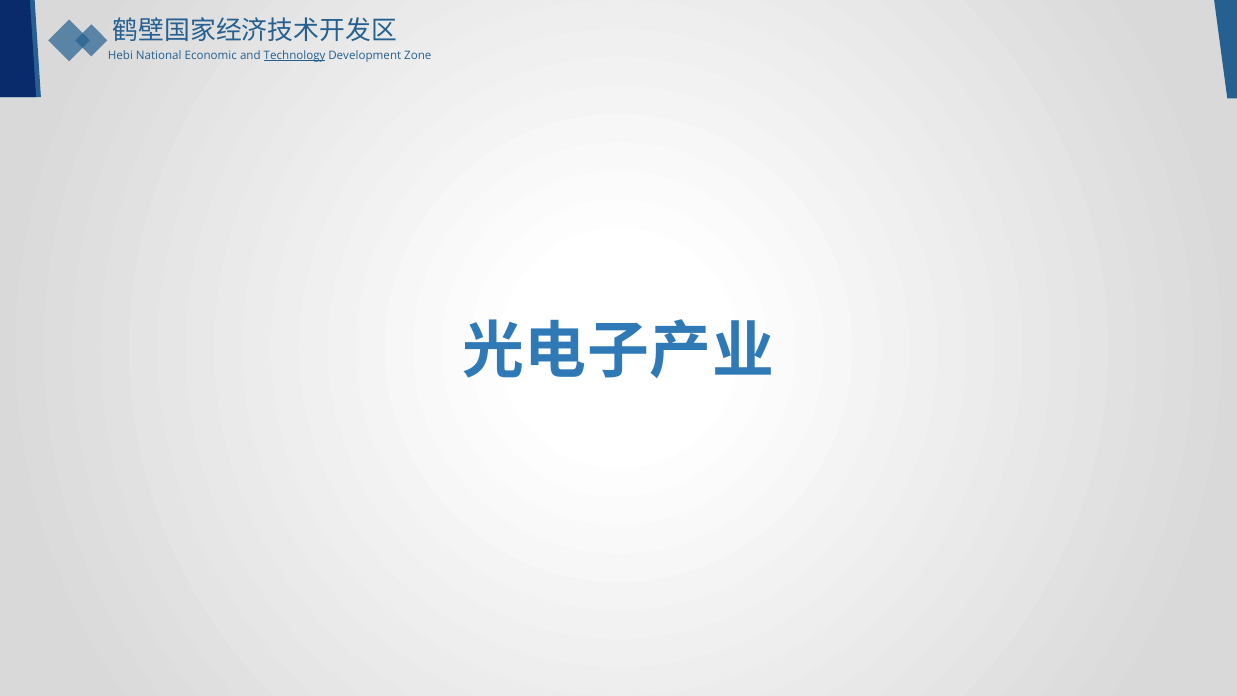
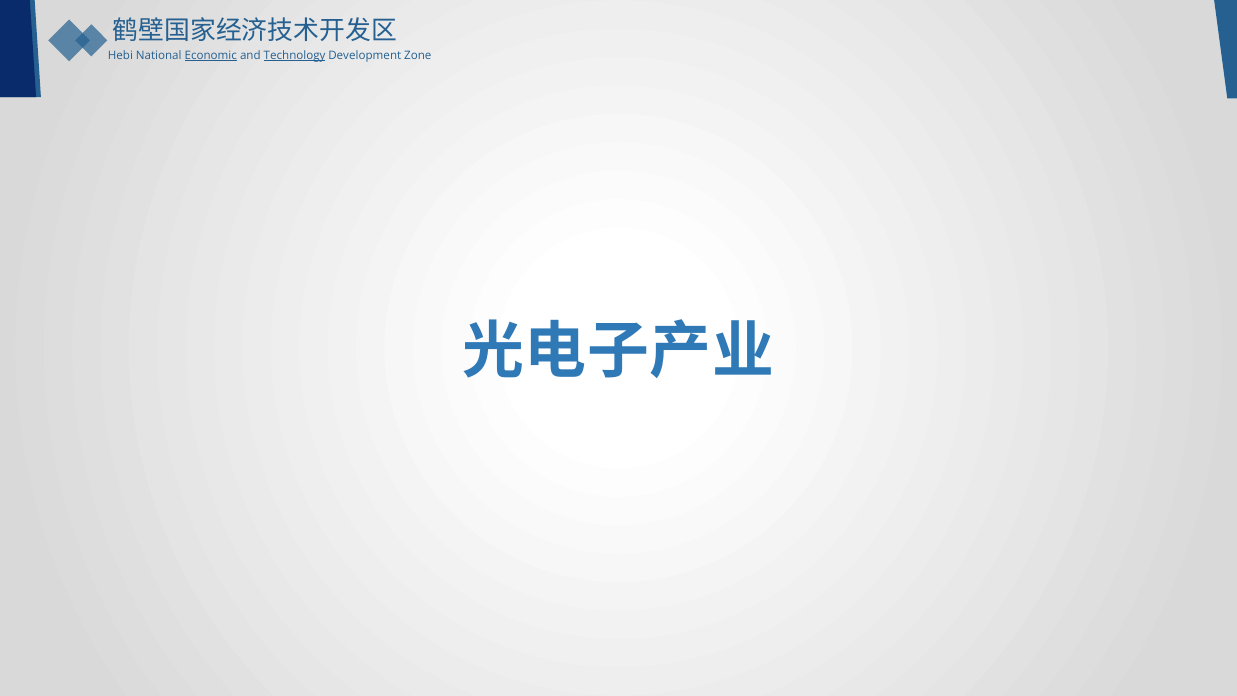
Economic underline: none -> present
